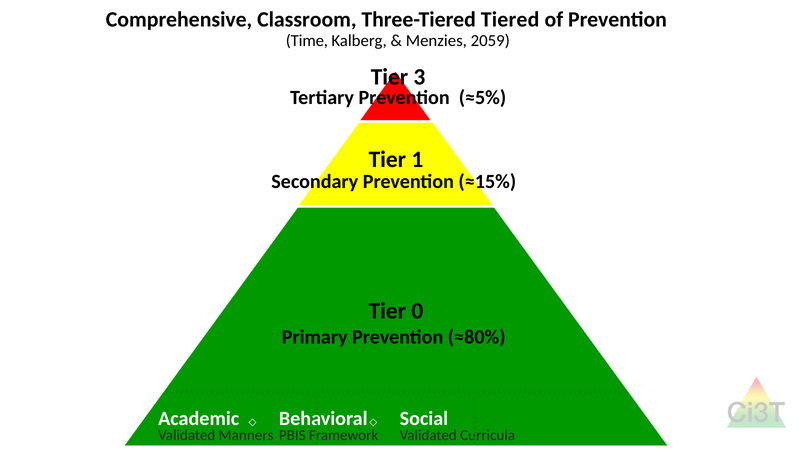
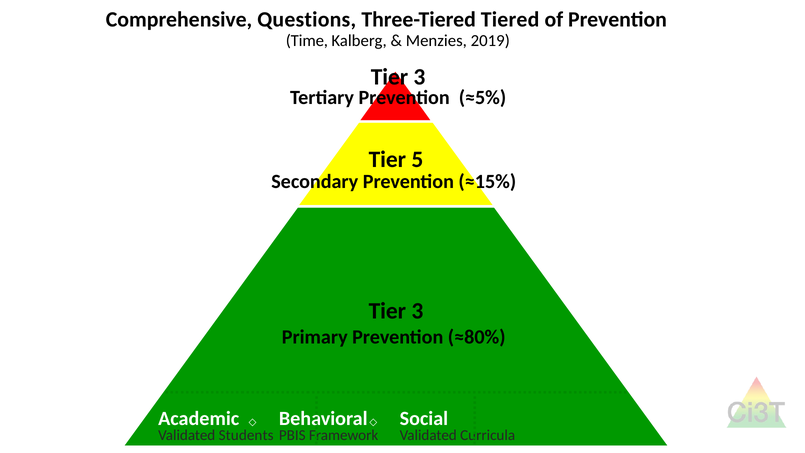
Classroom: Classroom -> Questions
2059: 2059 -> 2019
1: 1 -> 5
0 at (417, 311): 0 -> 3
Manners: Manners -> Students
